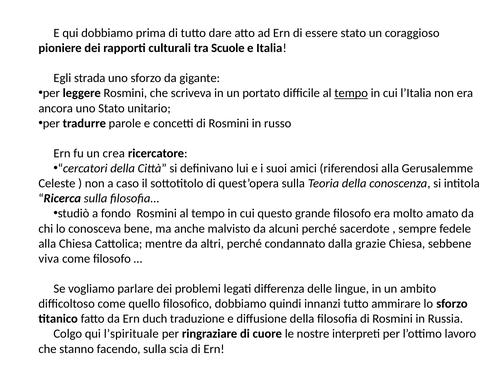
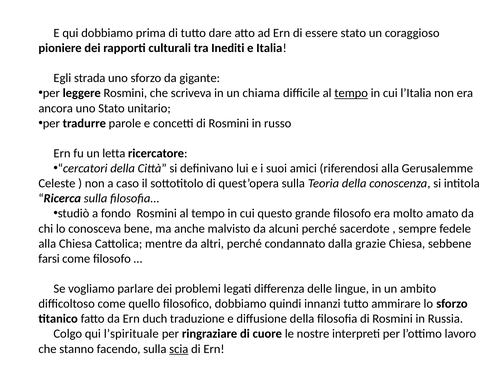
Scuole: Scuole -> Inediti
portato: portato -> chiama
crea: crea -> letta
viva: viva -> farsi
scia underline: none -> present
